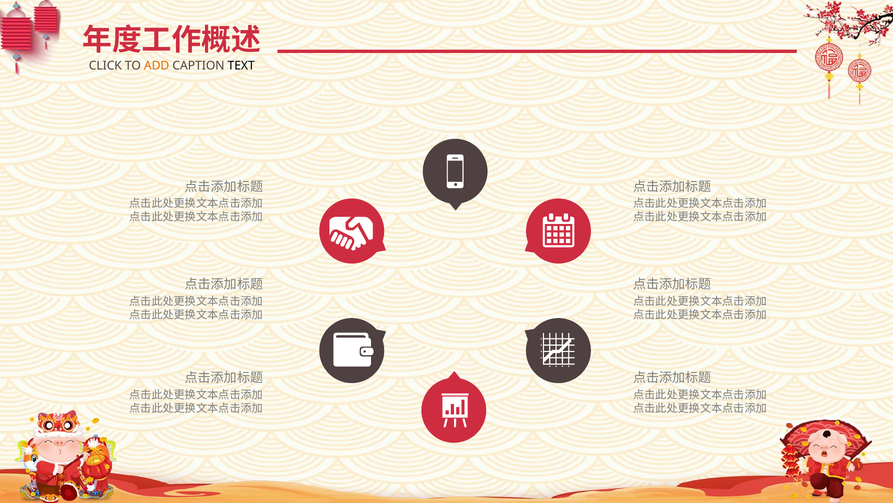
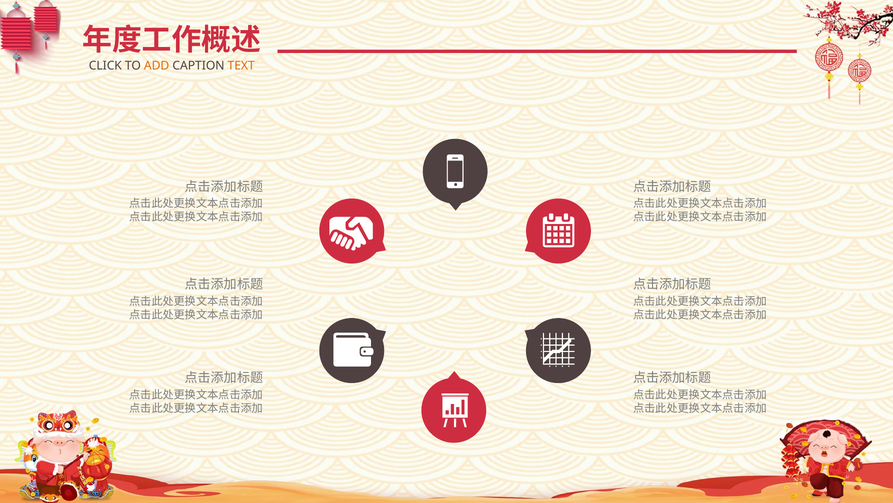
TEXT colour: black -> orange
